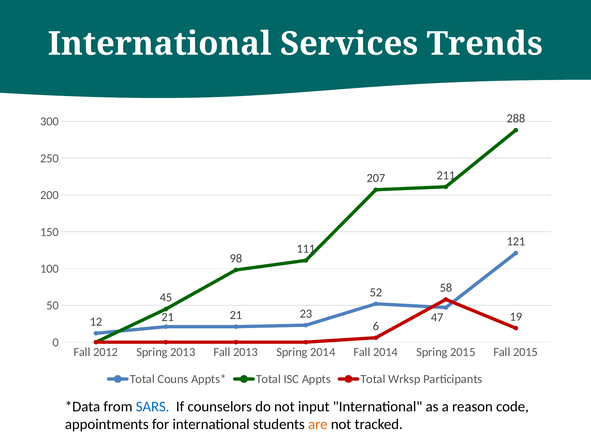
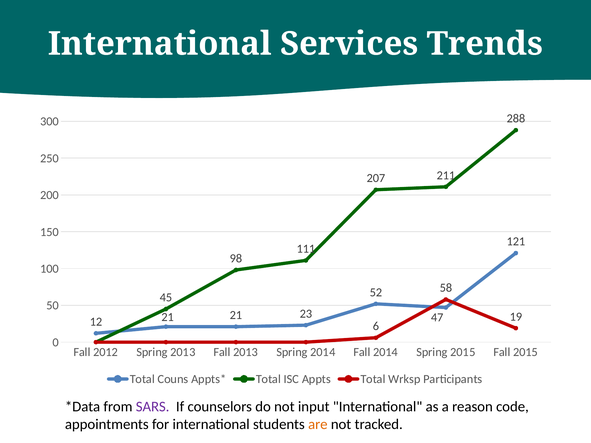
SARS colour: blue -> purple
